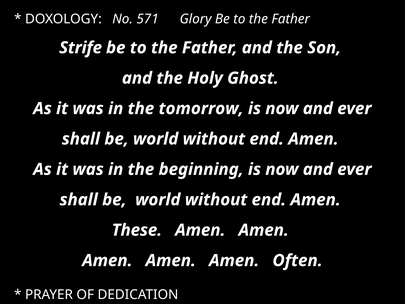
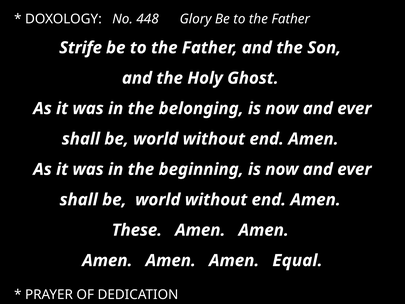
571: 571 -> 448
tomorrow: tomorrow -> belonging
Often: Often -> Equal
